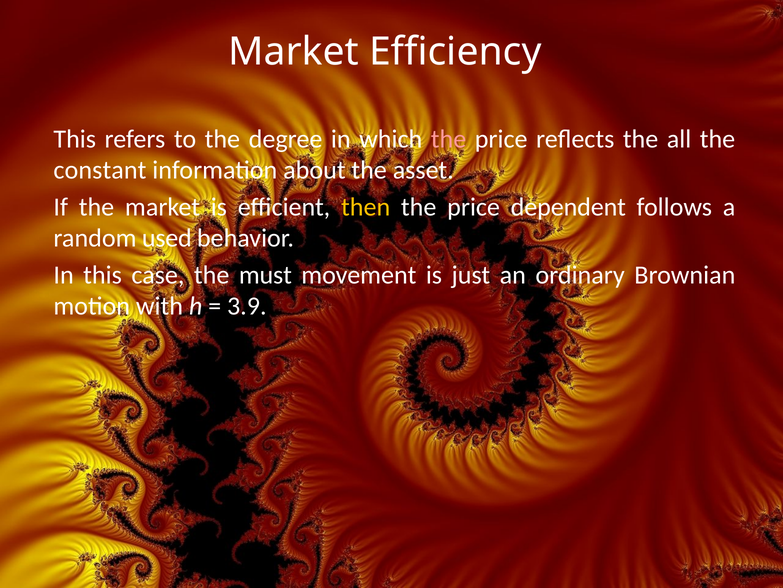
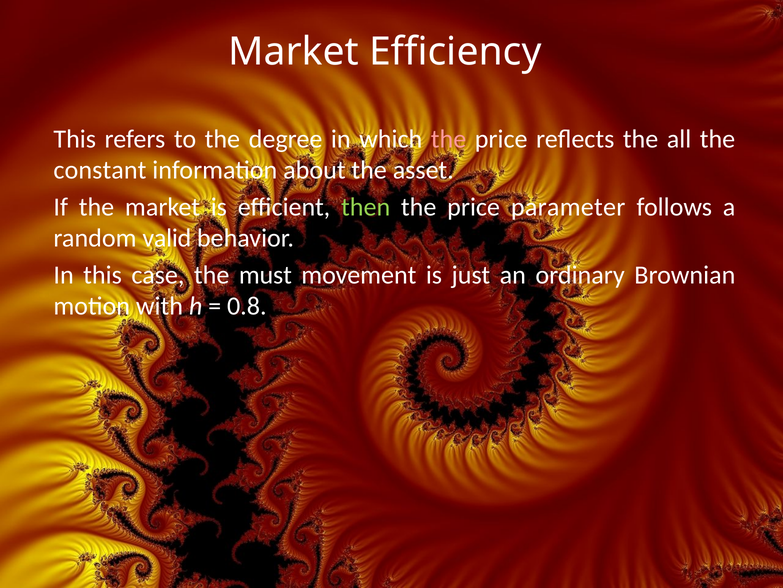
then colour: yellow -> light green
dependent: dependent -> parameter
used: used -> valid
3.9: 3.9 -> 0.8
